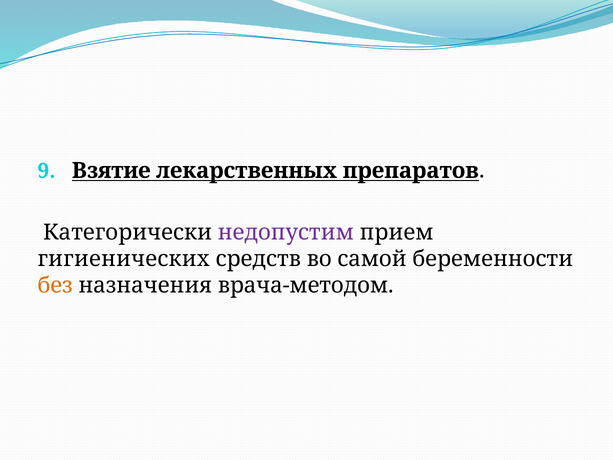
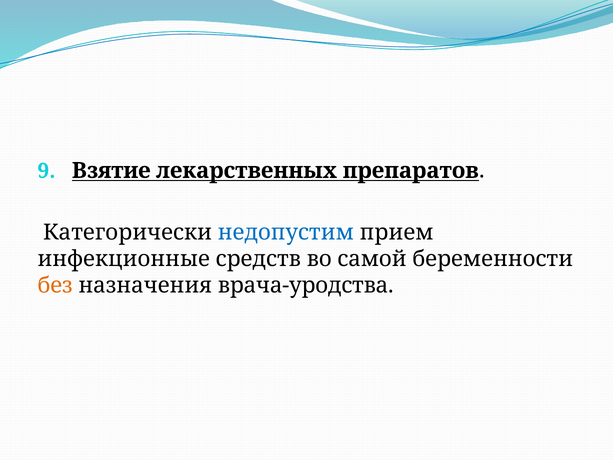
недопустим colour: purple -> blue
гигиенических: гигиенических -> инфекционные
врача-методом: врача-методом -> врача-уродства
